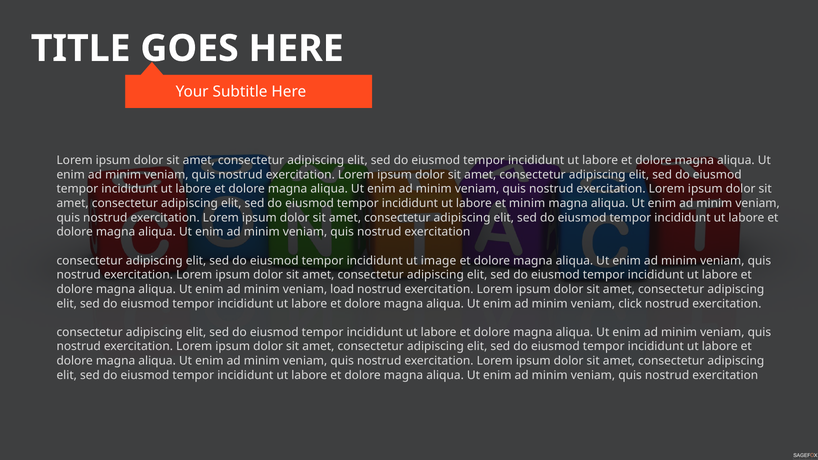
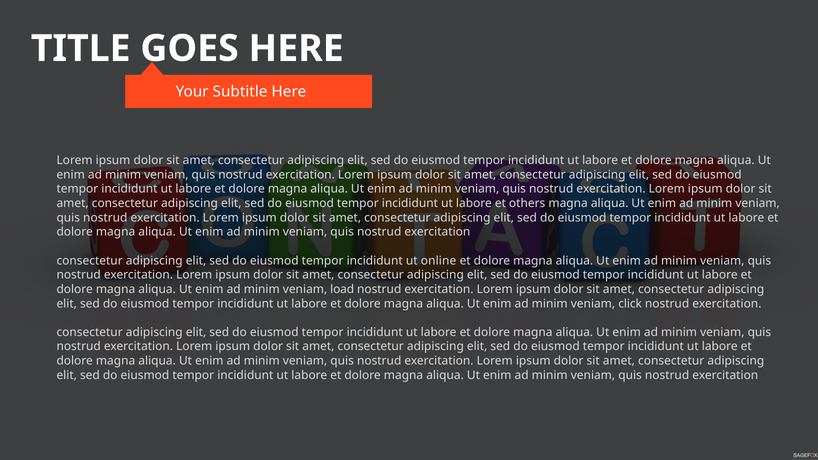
et minim: minim -> others
image: image -> online
